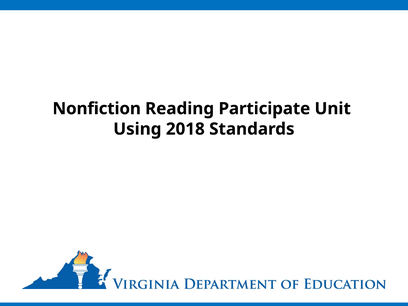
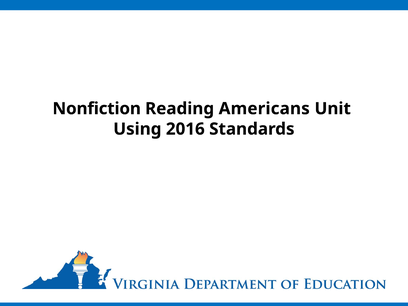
Participate: Participate -> Americans
2018: 2018 -> 2016
